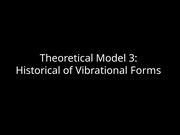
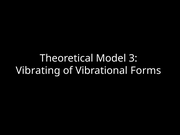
Historical: Historical -> Vibrating
